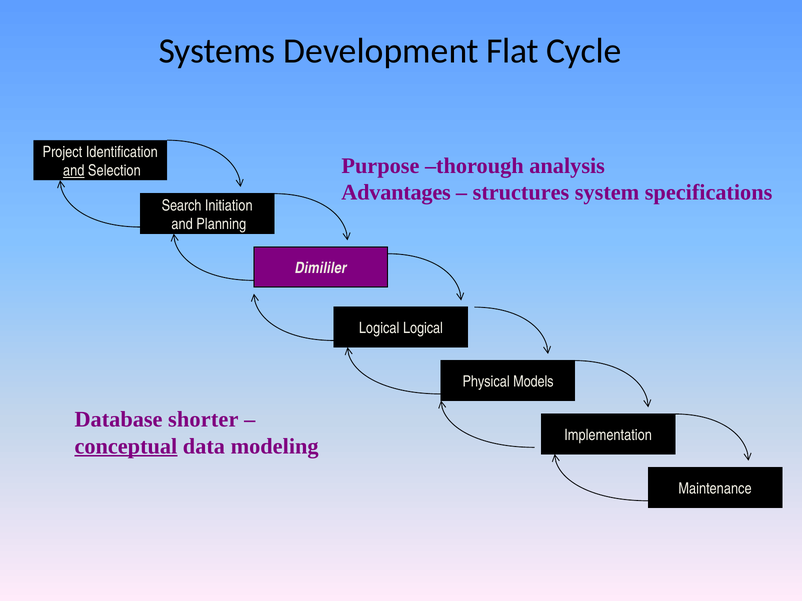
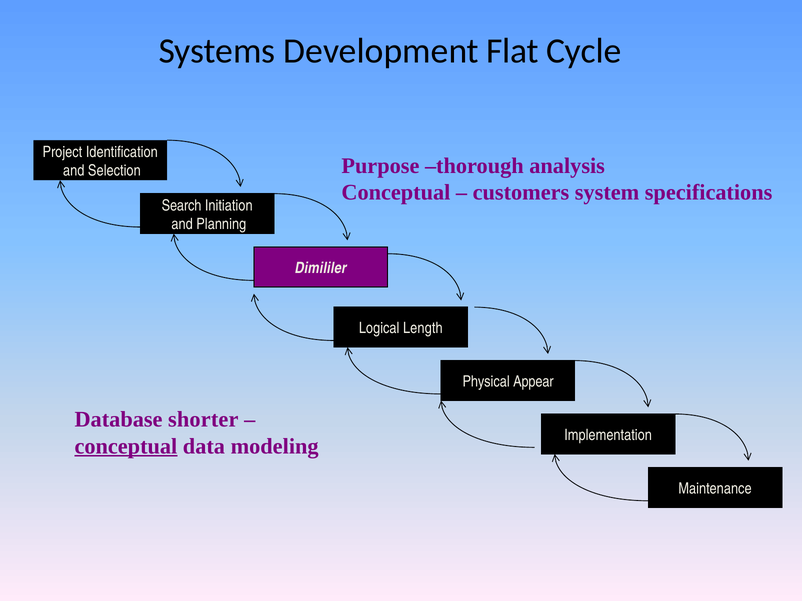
and at (74, 171) underline: present -> none
Advantages at (396, 193): Advantages -> Conceptual
structures: structures -> customers
Logical Logical: Logical -> Length
Models: Models -> Appear
